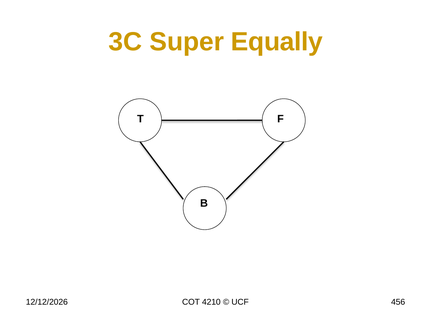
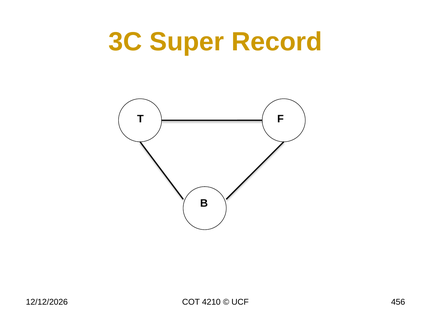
Equally: Equally -> Record
